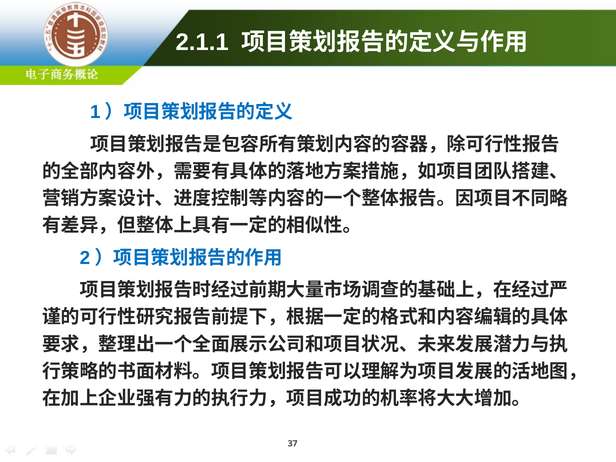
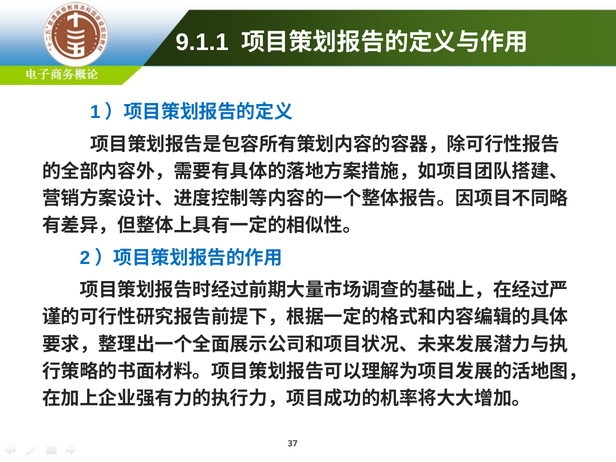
2.1.1: 2.1.1 -> 9.1.1
